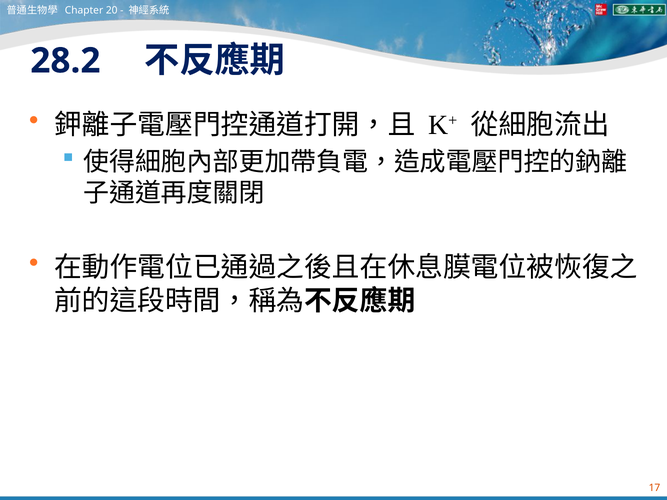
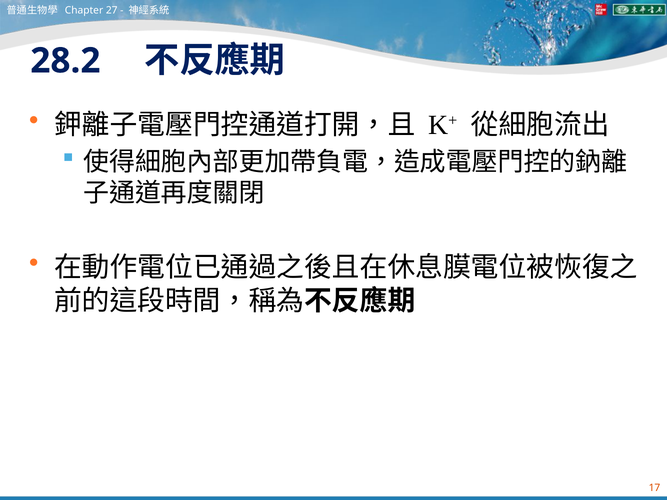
20: 20 -> 27
